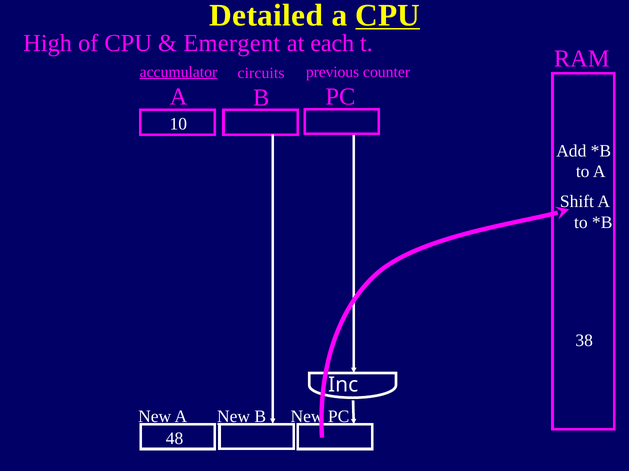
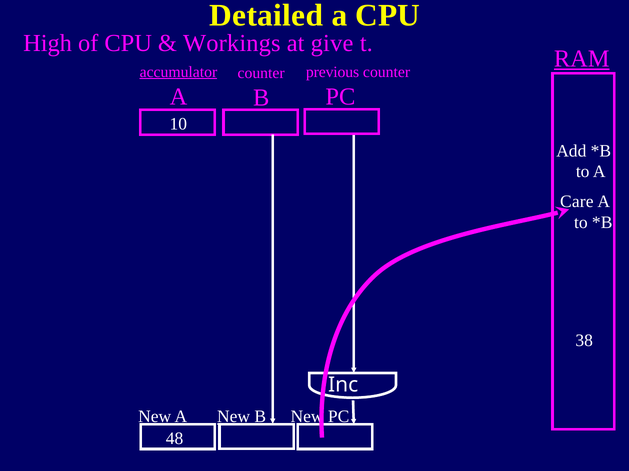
CPU at (388, 15) underline: present -> none
Emergent: Emergent -> Workings
each: each -> give
RAM underline: none -> present
circuits at (261, 73): circuits -> counter
Shift: Shift -> Care
